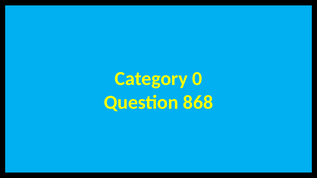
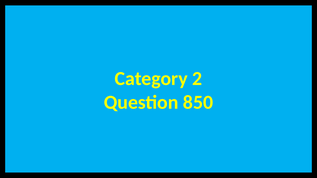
0: 0 -> 2
868: 868 -> 850
